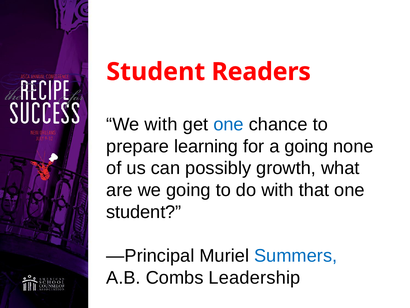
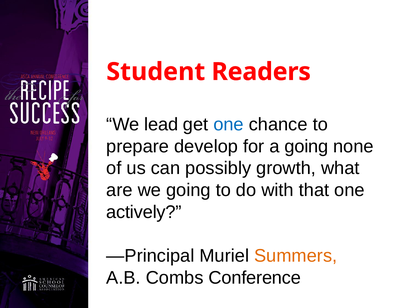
We with: with -> lead
learning: learning -> develop
student at (144, 212): student -> actively
Summers colour: blue -> orange
Leadership: Leadership -> Conference
